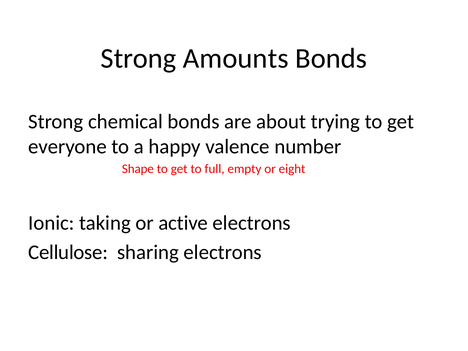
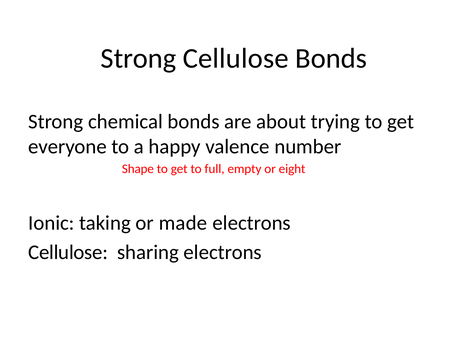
Strong Amounts: Amounts -> Cellulose
active: active -> made
